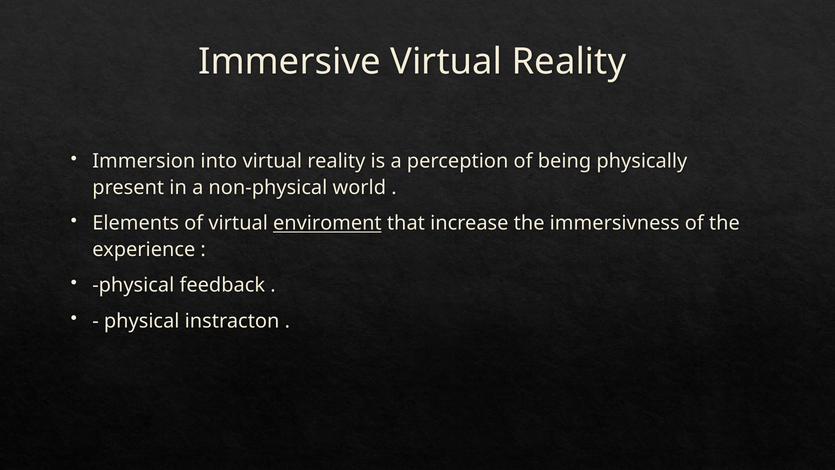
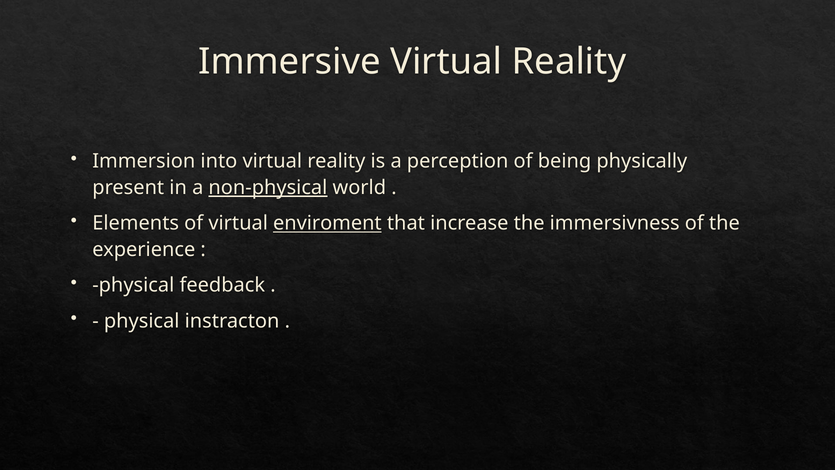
non-physical underline: none -> present
